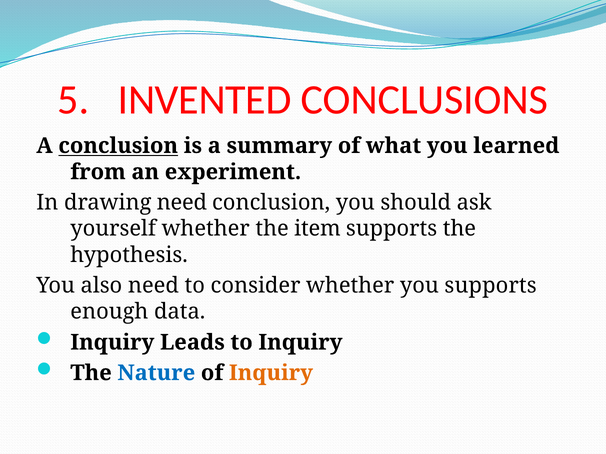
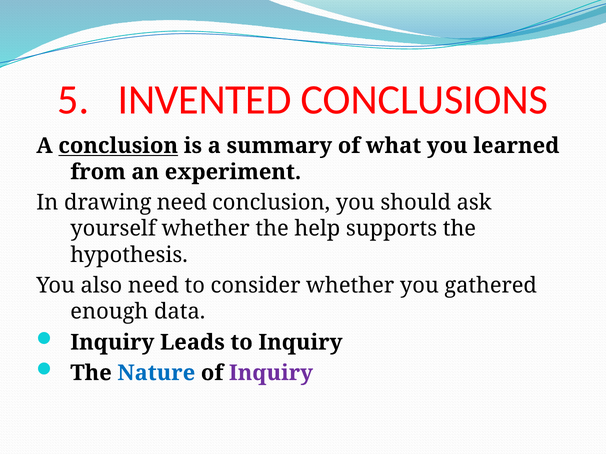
item: item -> help
you supports: supports -> gathered
Inquiry at (271, 373) colour: orange -> purple
